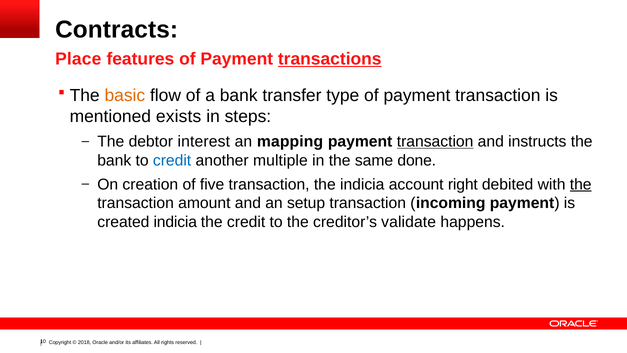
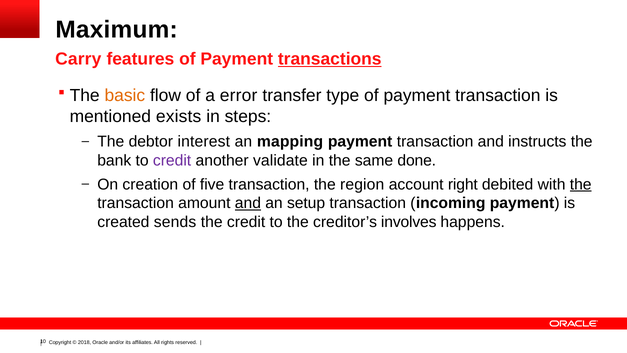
Contracts: Contracts -> Maximum
Place: Place -> Carry
a bank: bank -> error
transaction at (435, 141) underline: present -> none
credit at (172, 160) colour: blue -> purple
multiple: multiple -> validate
the indicia: indicia -> region
and at (248, 203) underline: none -> present
created indicia: indicia -> sends
validate: validate -> involves
